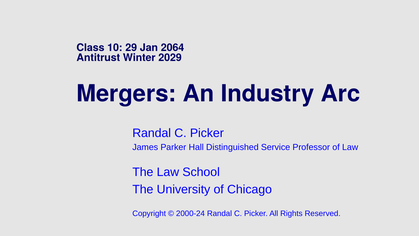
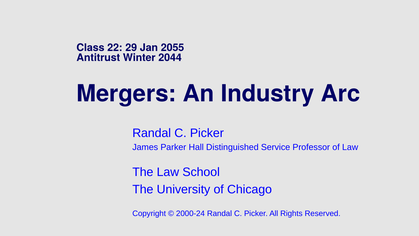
10: 10 -> 22
2064: 2064 -> 2055
2029: 2029 -> 2044
